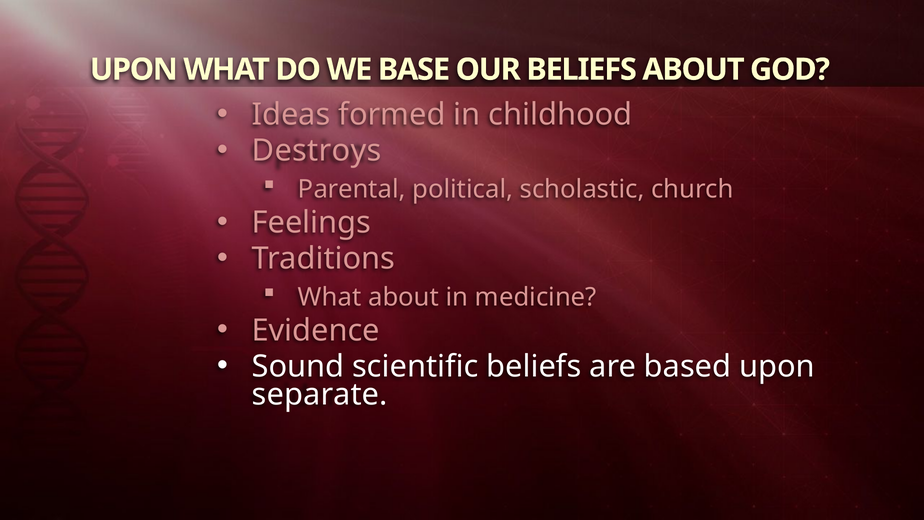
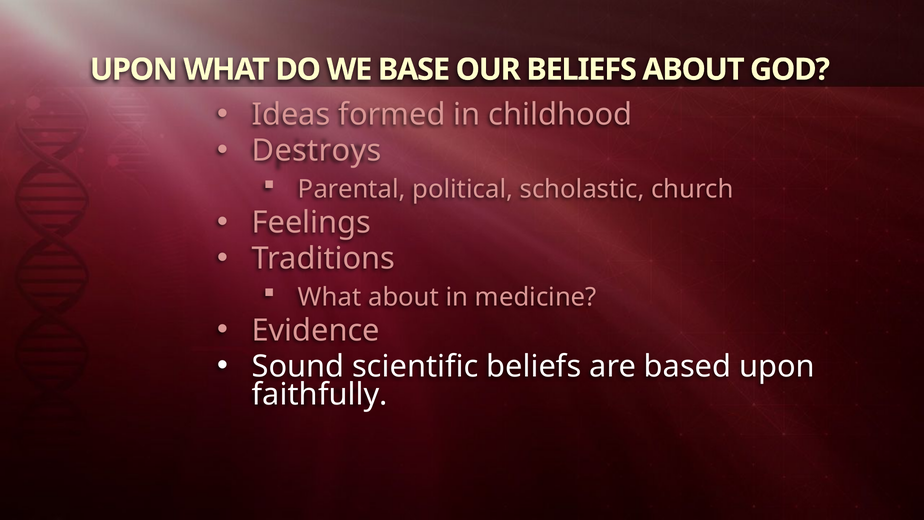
separate: separate -> faithfully
